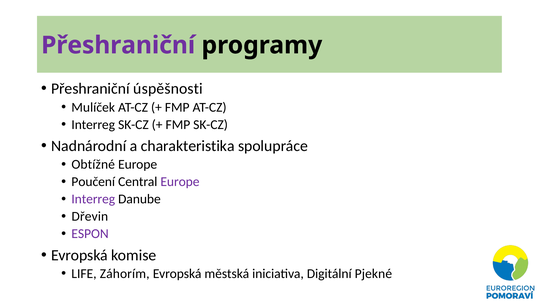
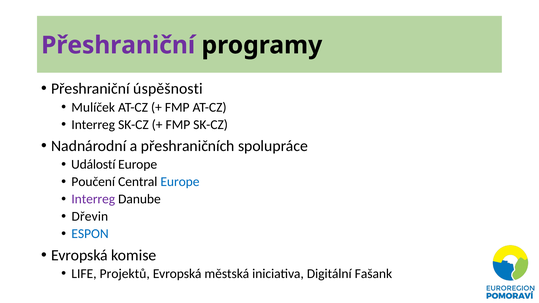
charakteristika: charakteristika -> přeshraničních
Obtížné: Obtížné -> Událostí
Europe at (180, 182) colour: purple -> blue
ESPON colour: purple -> blue
Záhorím: Záhorím -> Projektů
Pjekné: Pjekné -> Fašank
